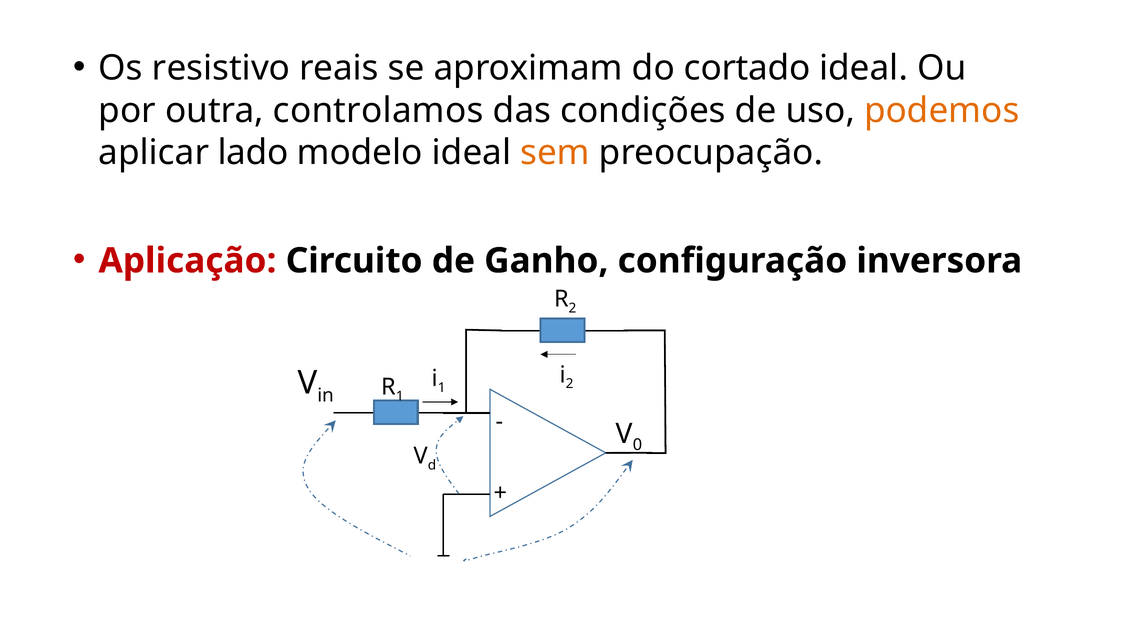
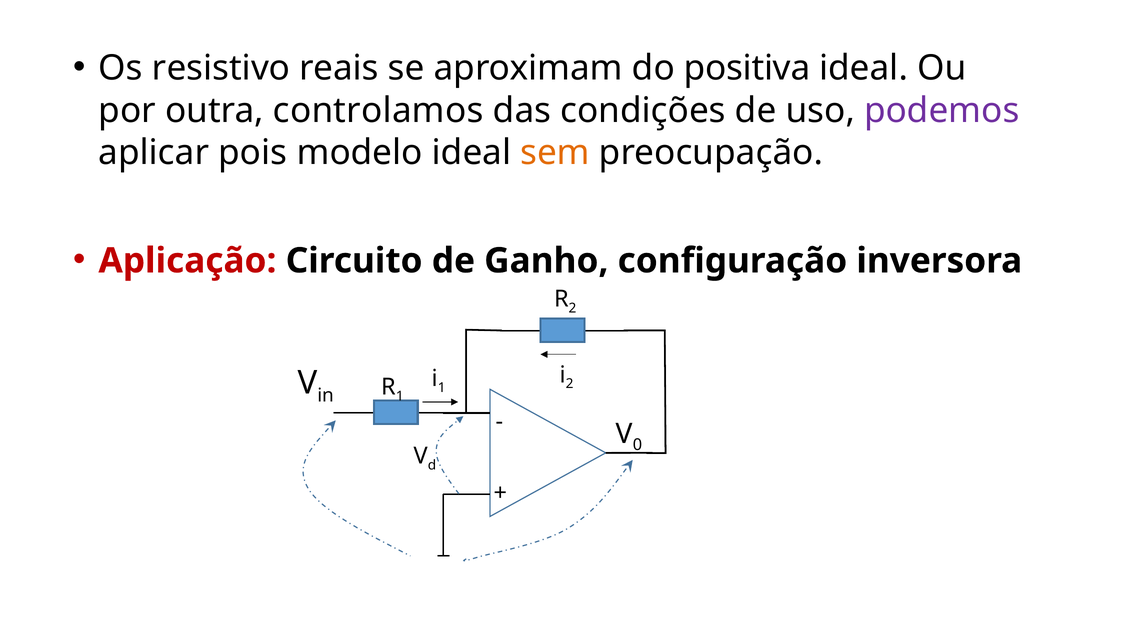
cortado: cortado -> positiva
podemos colour: orange -> purple
lado: lado -> pois
